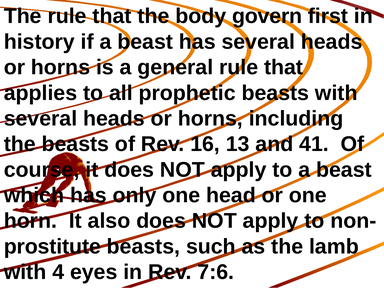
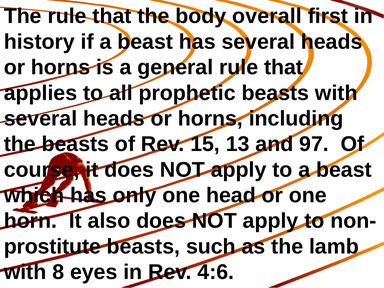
govern: govern -> overall
16: 16 -> 15
41: 41 -> 97
4: 4 -> 8
7:6: 7:6 -> 4:6
